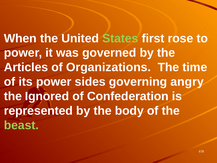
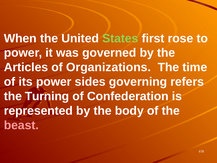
angry: angry -> refers
Ignored: Ignored -> Turning
beast colour: light green -> pink
